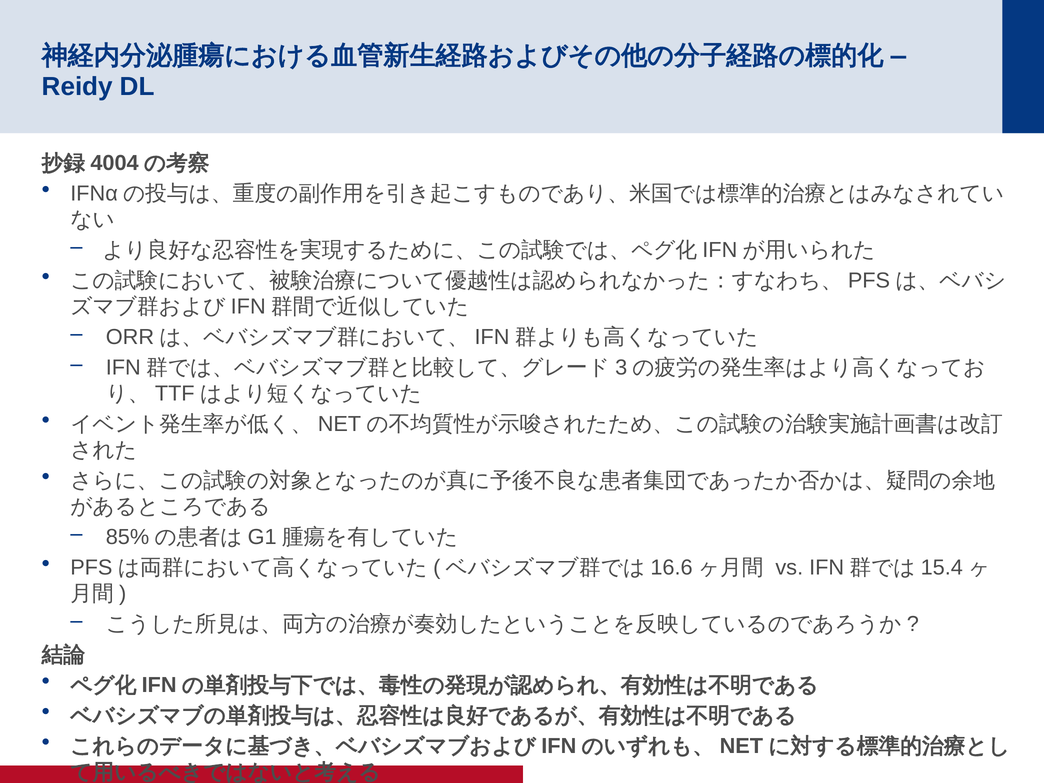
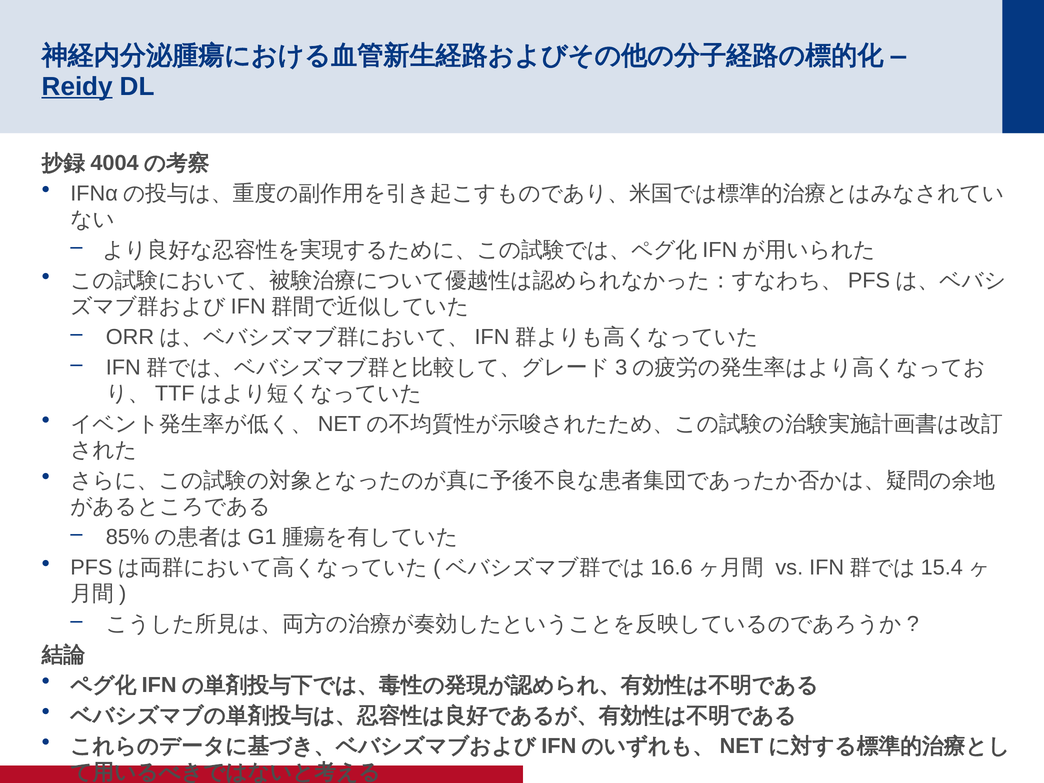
Reidy underline: none -> present
